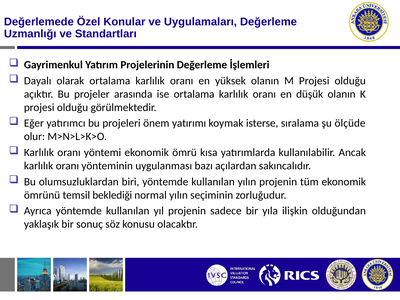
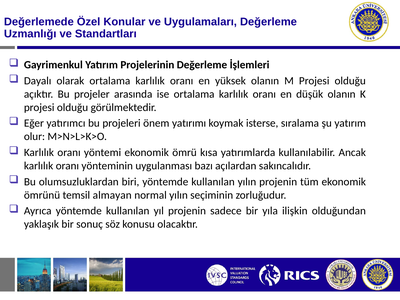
şu ölçüde: ölçüde -> yatırım
beklediği: beklediği -> almayan
